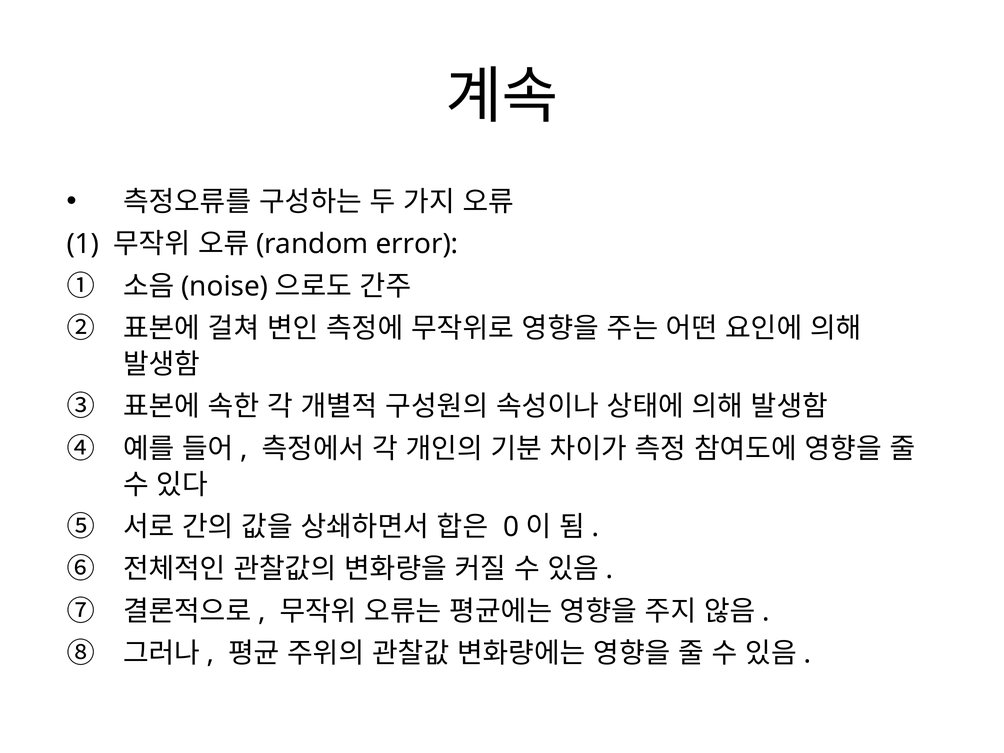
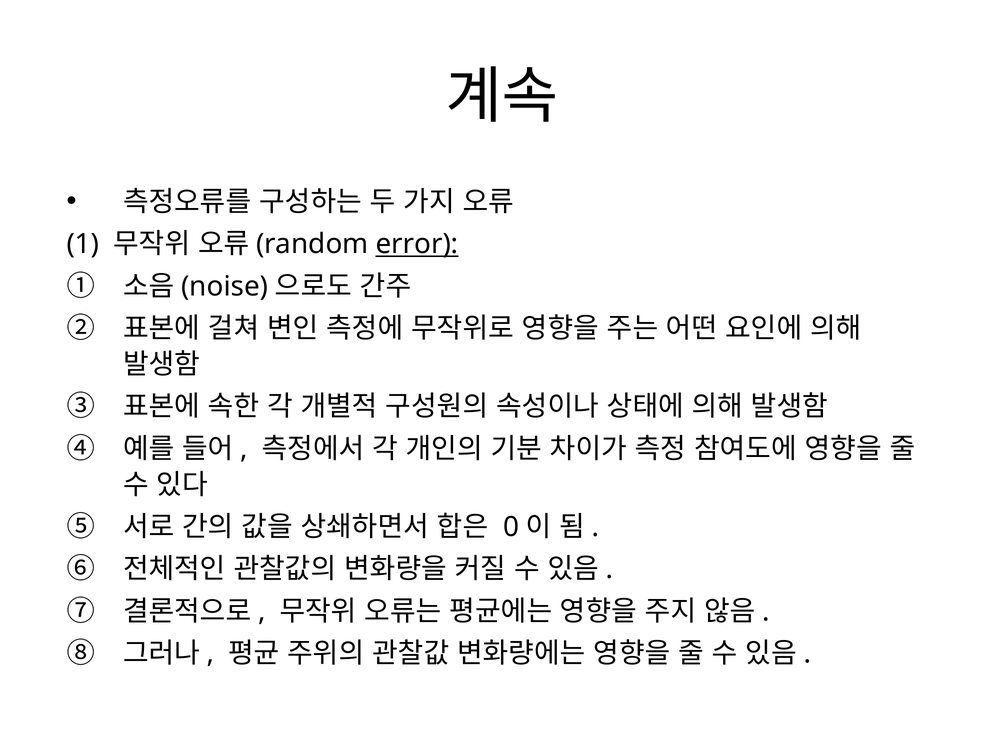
error underline: none -> present
